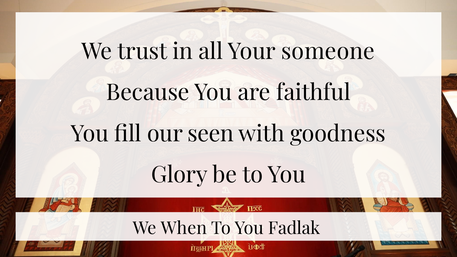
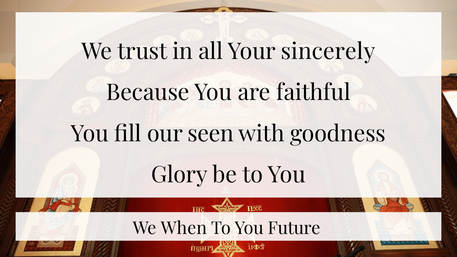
someone: someone -> sincerely
Fadlak: Fadlak -> Future
